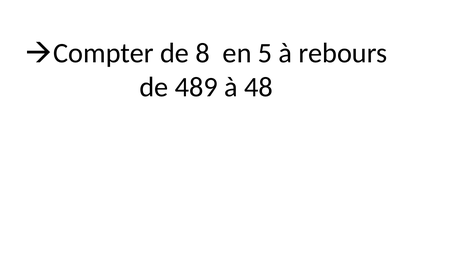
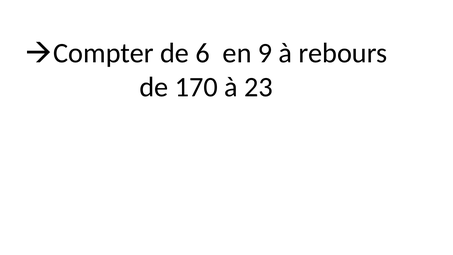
8: 8 -> 6
5: 5 -> 9
489: 489 -> 170
48: 48 -> 23
